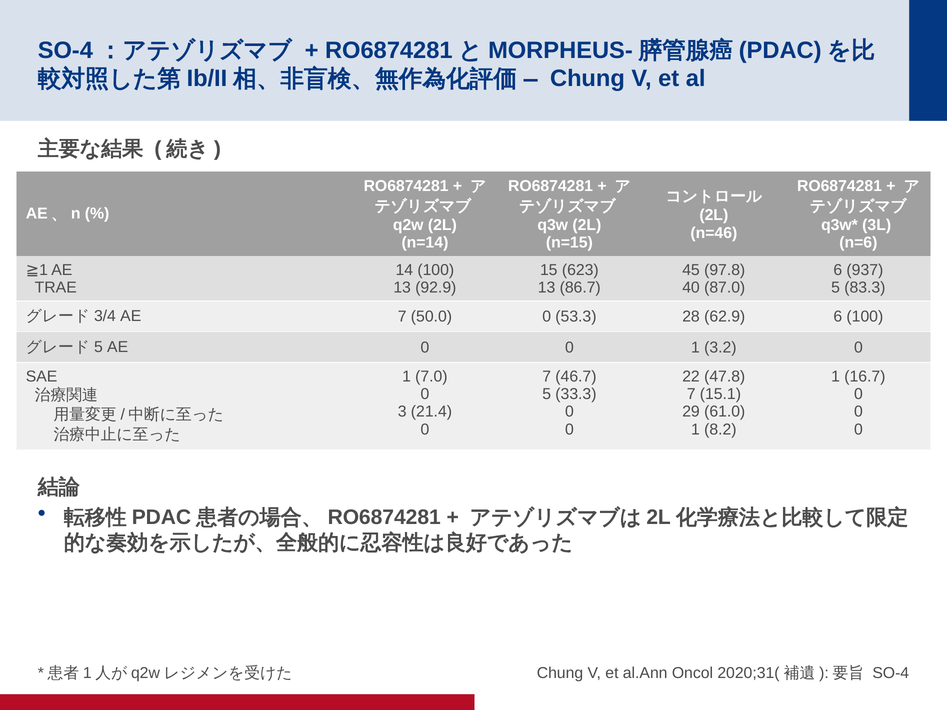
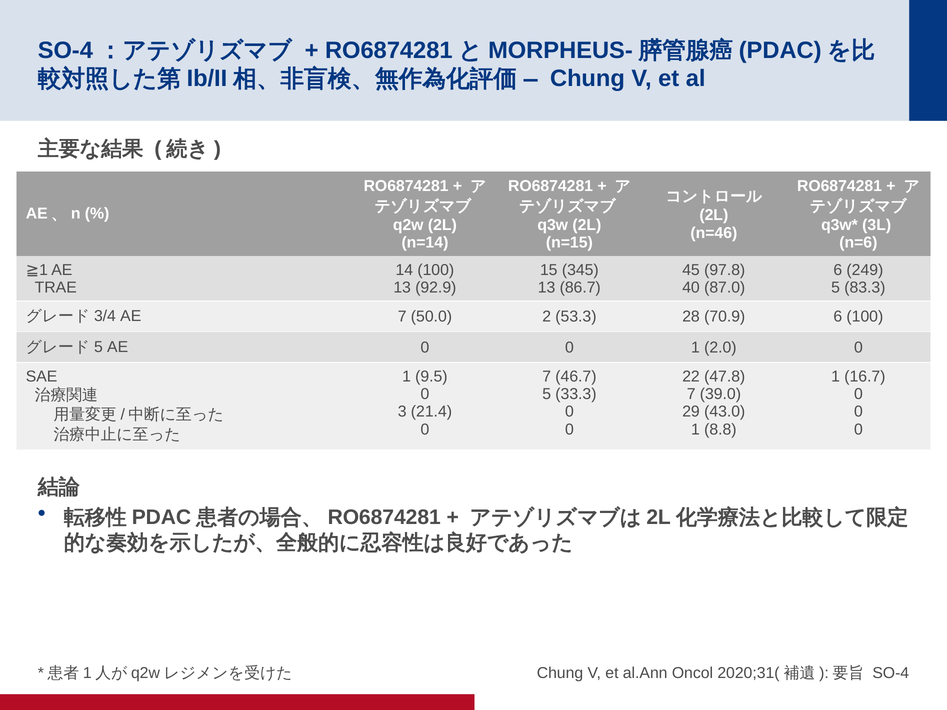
623: 623 -> 345
937: 937 -> 249
50.0 0: 0 -> 2
62.9: 62.9 -> 70.9
3.2: 3.2 -> 2.0
7.0: 7.0 -> 9.5
15.1: 15.1 -> 39.0
61.0: 61.0 -> 43.0
8.2: 8.2 -> 8.8
